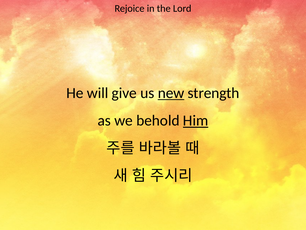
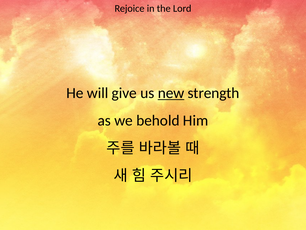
Him underline: present -> none
